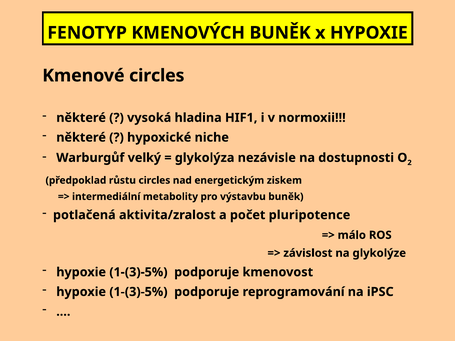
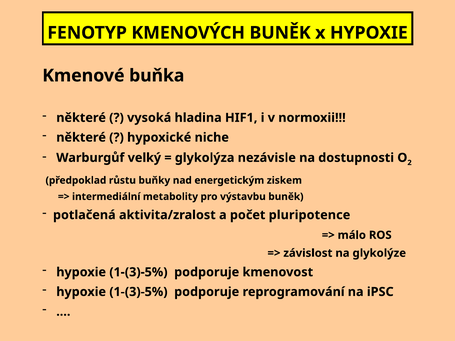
Kmenové circles: circles -> buňka
růstu circles: circles -> buňky
